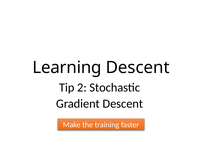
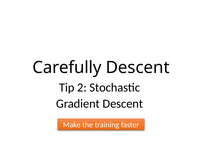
Learning: Learning -> Carefully
